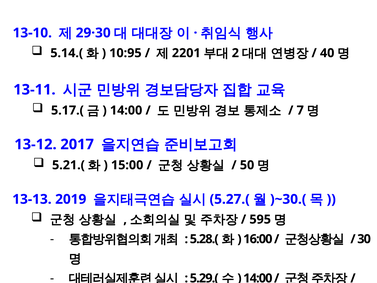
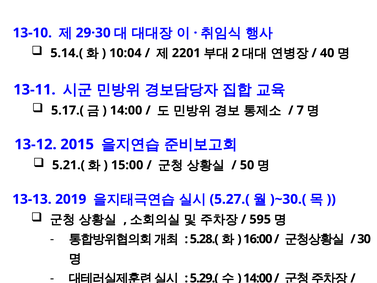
10:95: 10:95 -> 10:04
2017: 2017 -> 2015
